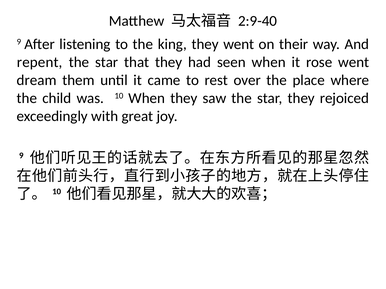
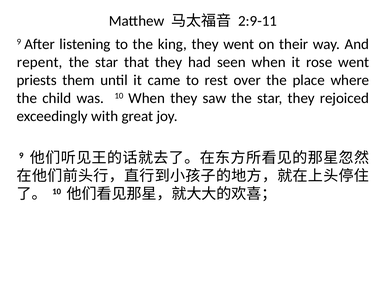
2:9-40: 2:9-40 -> 2:9-11
dream: dream -> priests
